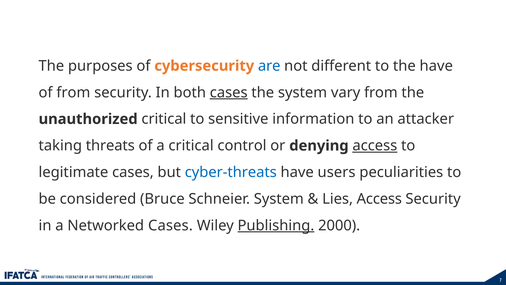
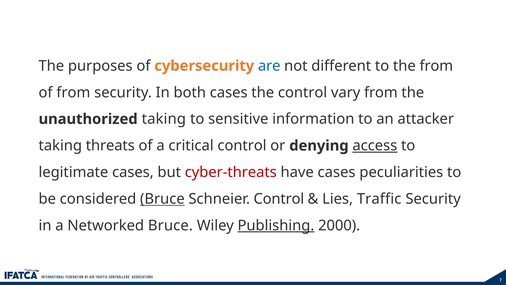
the have: have -> from
cases at (229, 92) underline: present -> none
the system: system -> control
unauthorized critical: critical -> taking
cyber-threats colour: blue -> red
have users: users -> cases
Bruce at (162, 199) underline: none -> present
Schneier System: System -> Control
Lies Access: Access -> Traffic
Networked Cases: Cases -> Bruce
